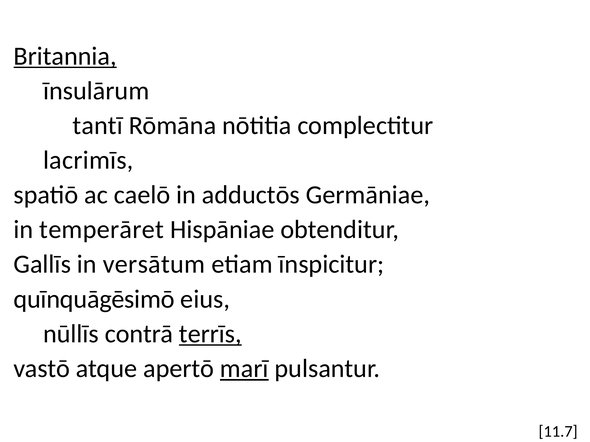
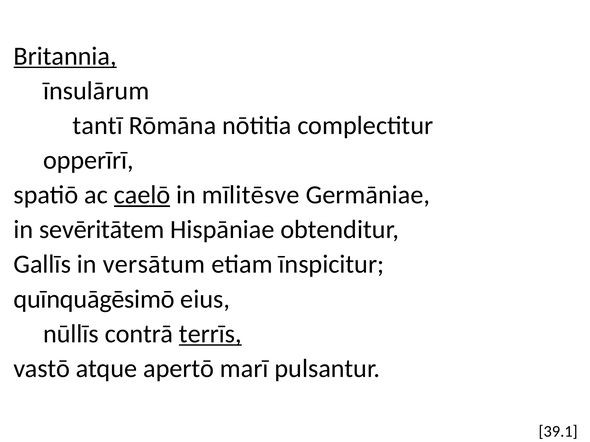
lacrimīs: lacrimīs -> opperīrī
caelō underline: none -> present
adductōs: adductōs -> mīlitēsve
temperāret: temperāret -> sevēritātem
marī underline: present -> none
11.7: 11.7 -> 39.1
